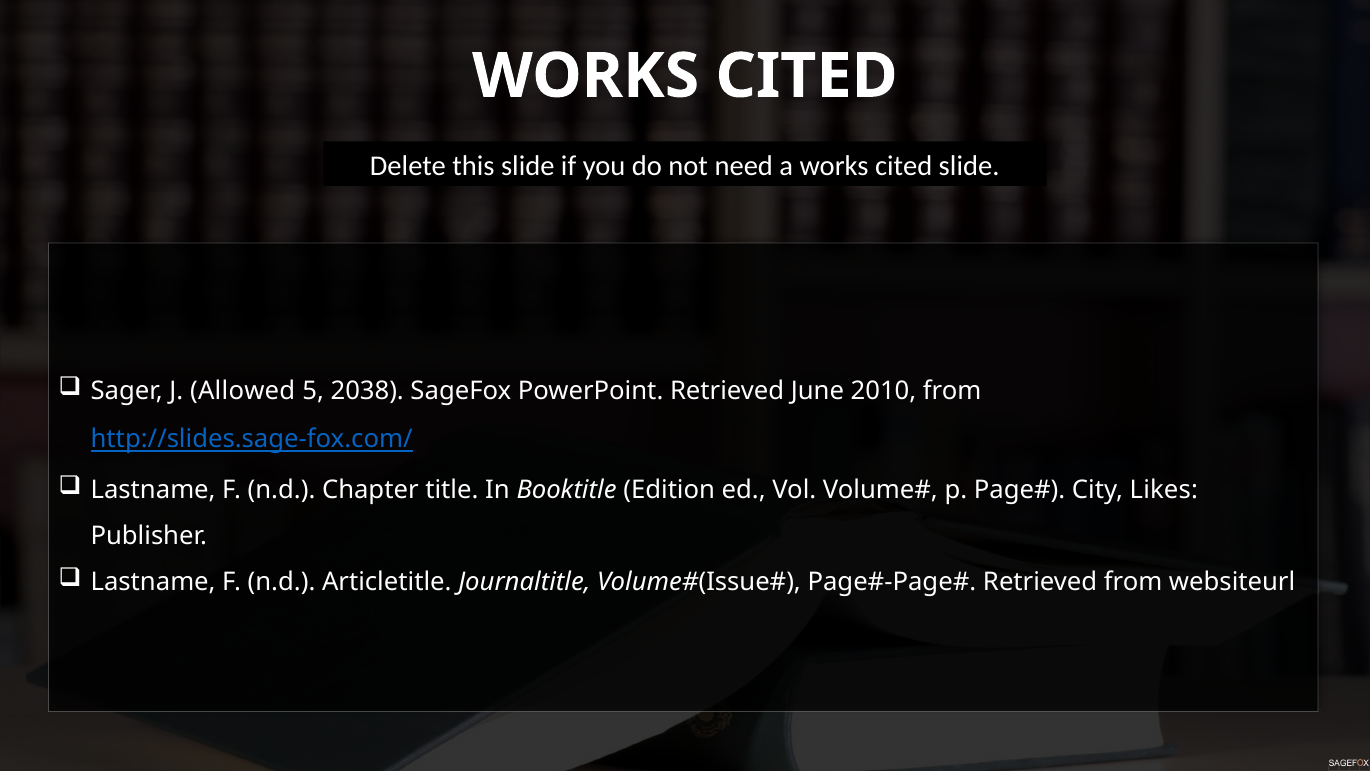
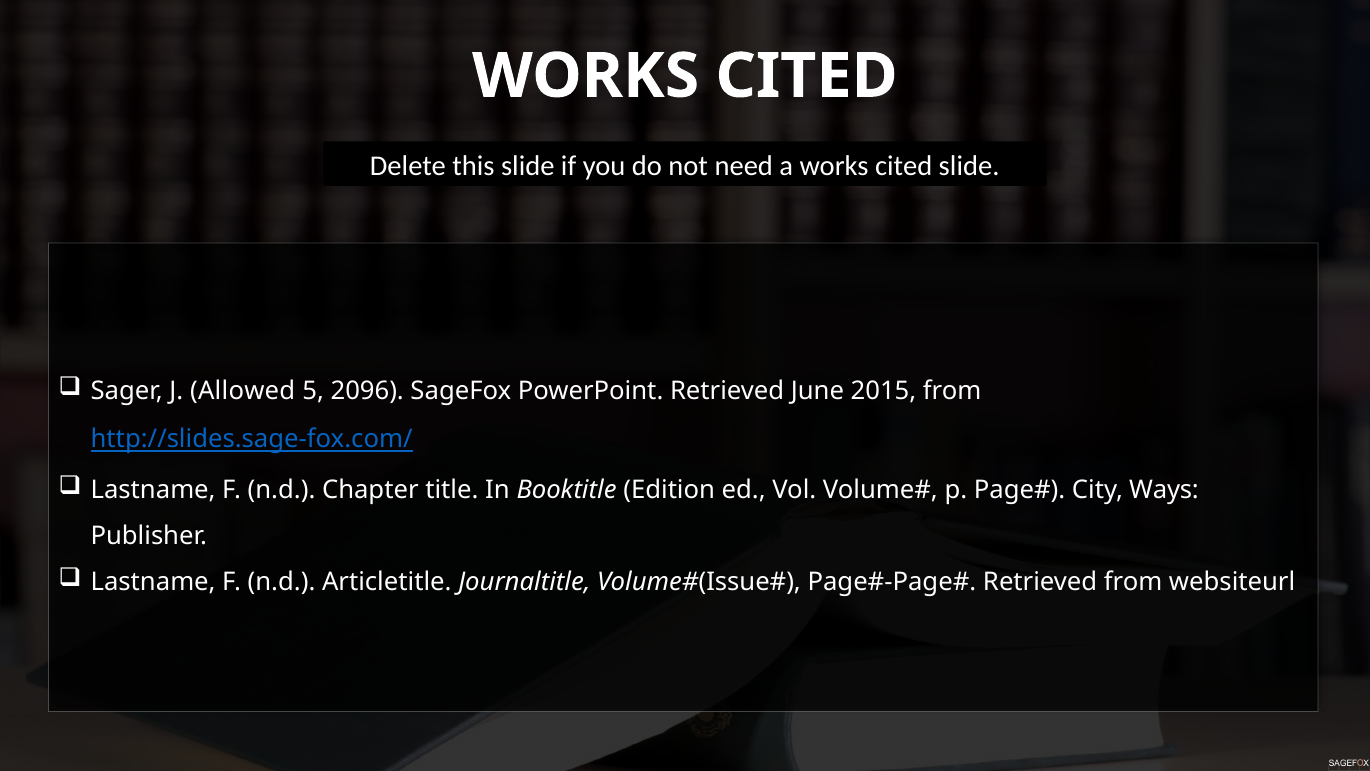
2038: 2038 -> 2096
2010: 2010 -> 2015
Likes: Likes -> Ways
